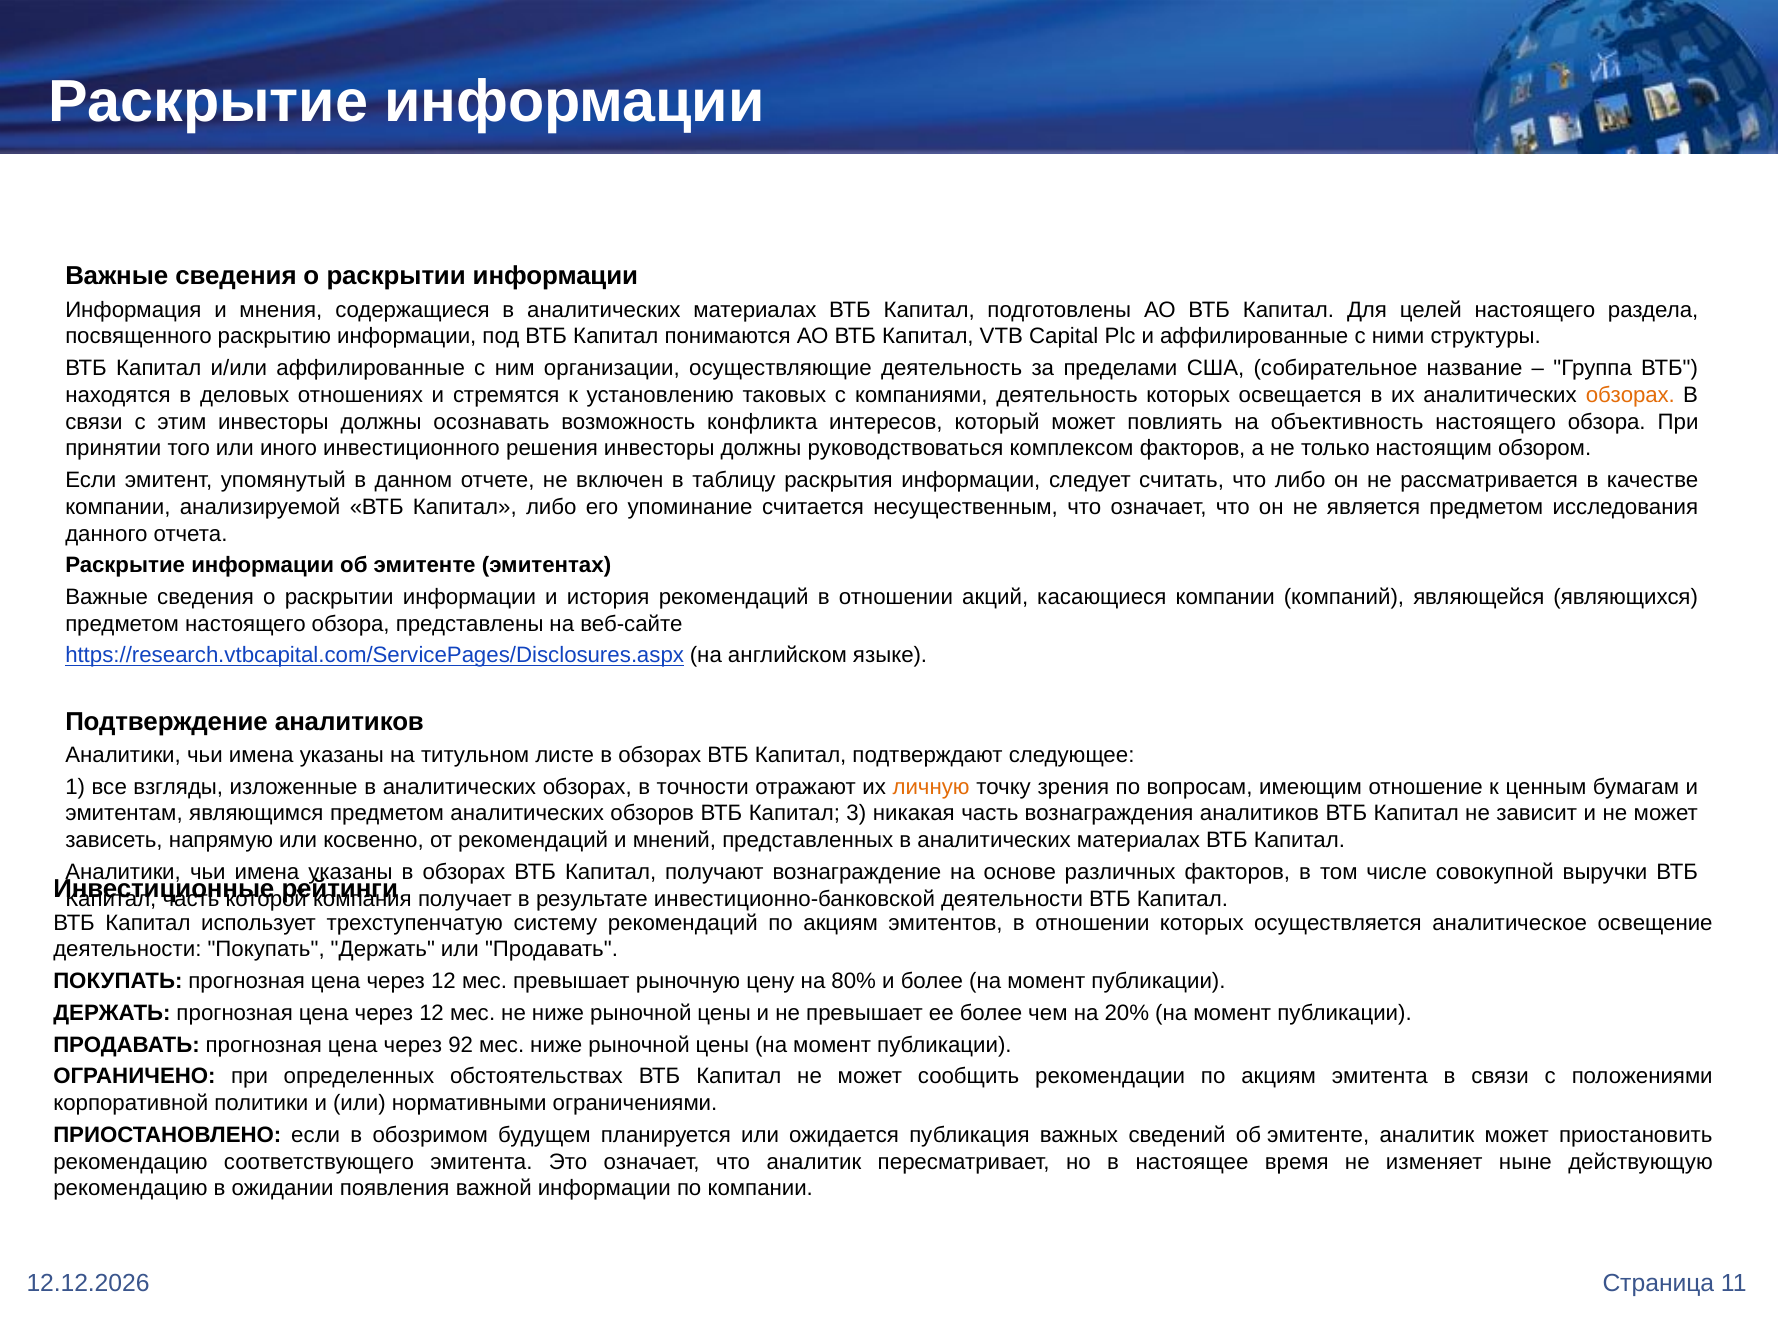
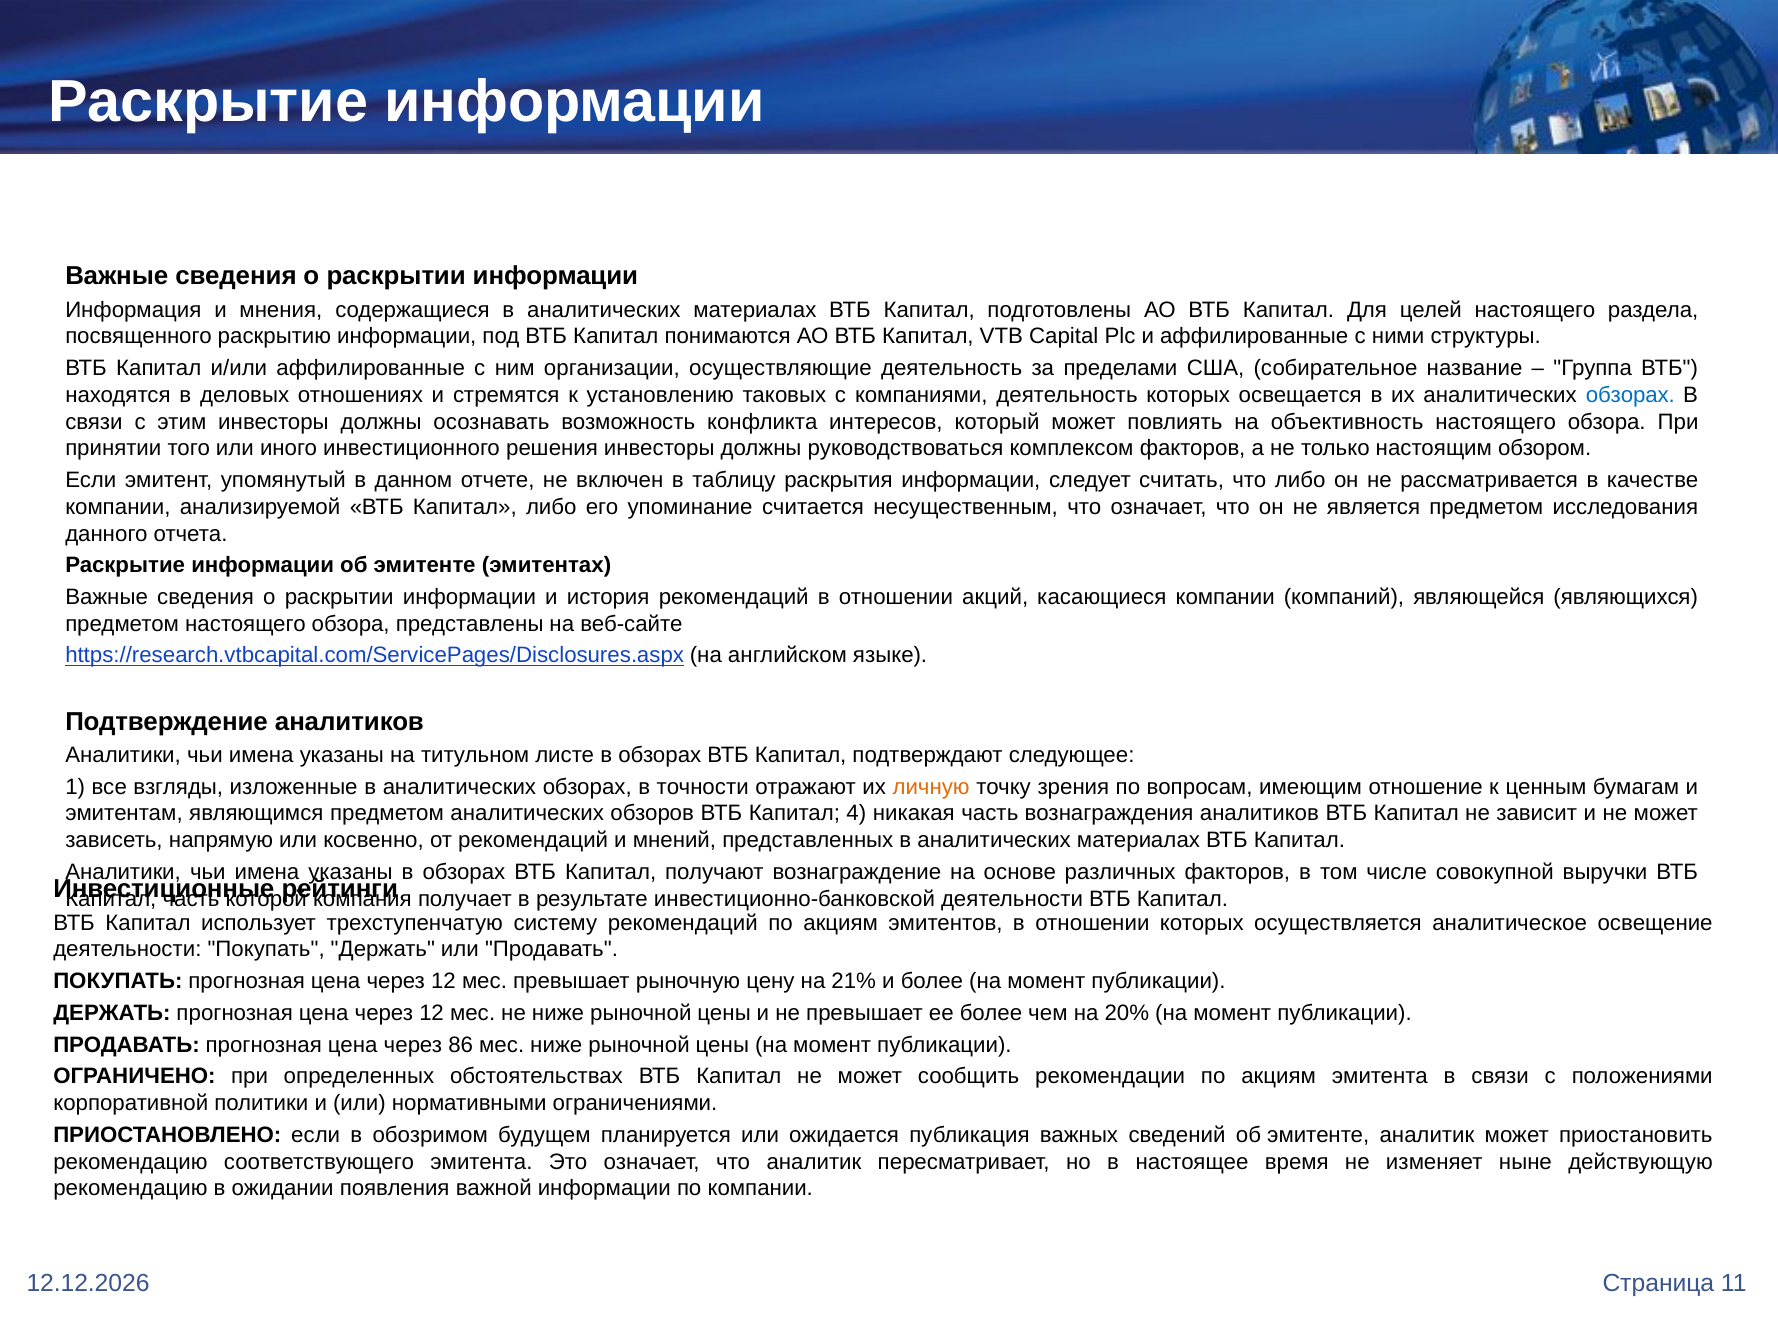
обзорах at (1630, 395) colour: orange -> blue
3: 3 -> 4
80%: 80% -> 21%
92: 92 -> 86
